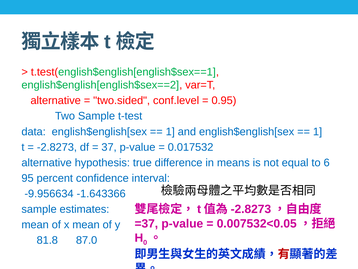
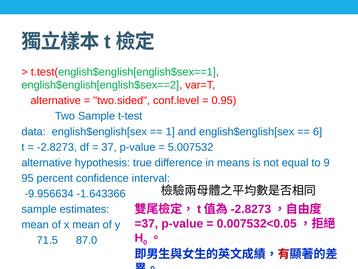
1 at (318, 131): 1 -> 6
0.017532: 0.017532 -> 5.007532
6: 6 -> 9
81.8: 81.8 -> 71.5
